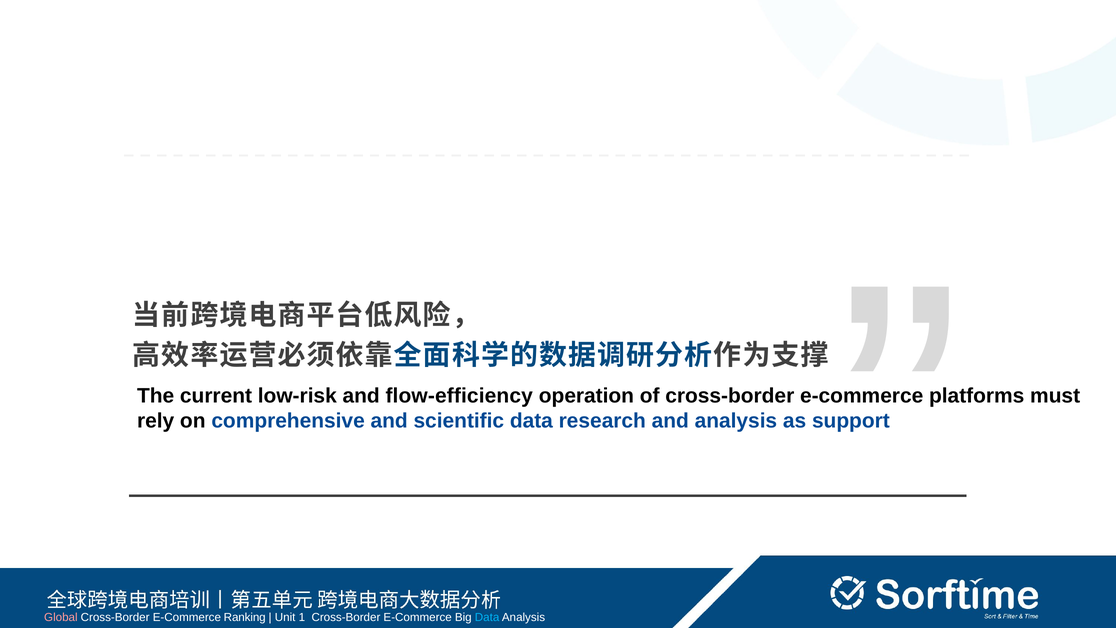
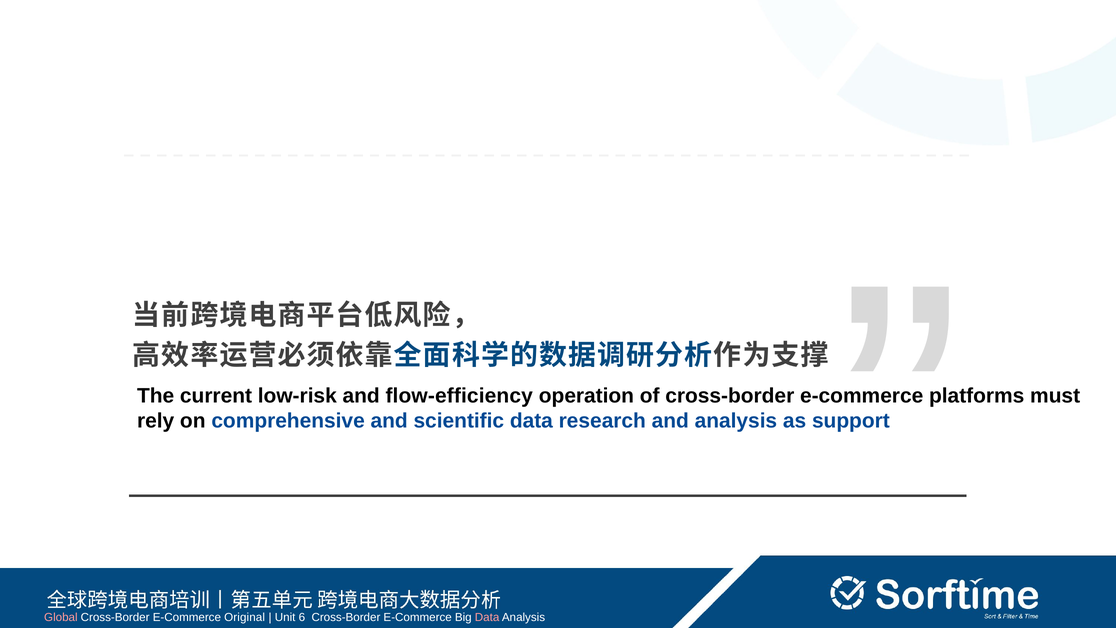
Ranking: Ranking -> Original
1: 1 -> 6
Data at (487, 617) colour: light blue -> pink
